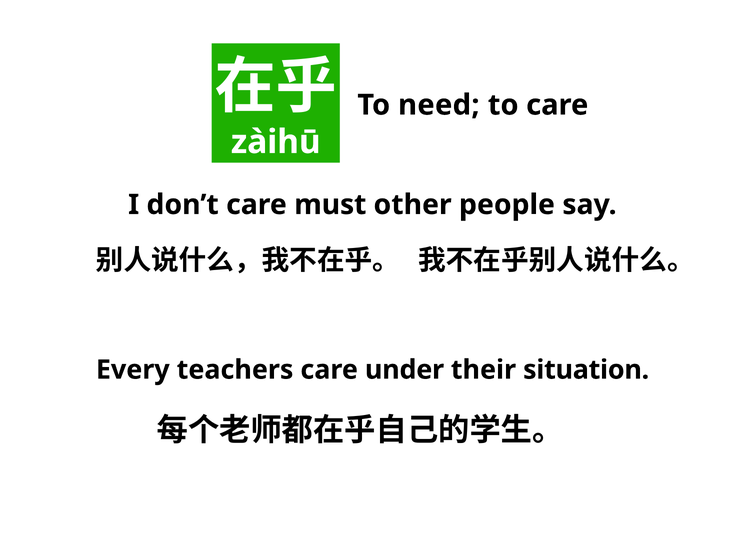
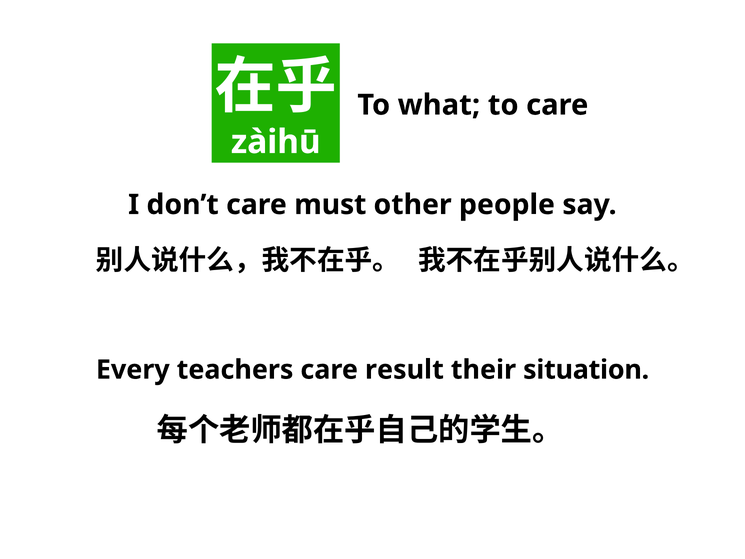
need: need -> what
under: under -> result
